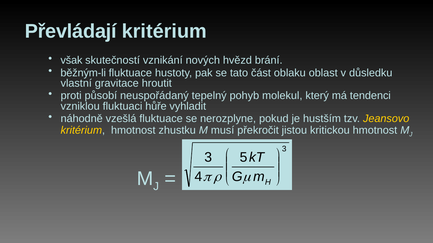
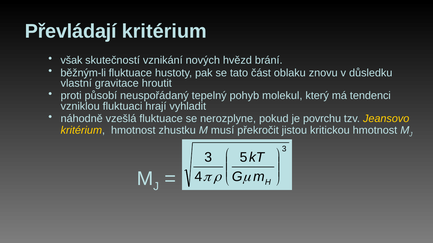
oblast: oblast -> znovu
hůře: hůře -> hrají
hustším: hustším -> povrchu
